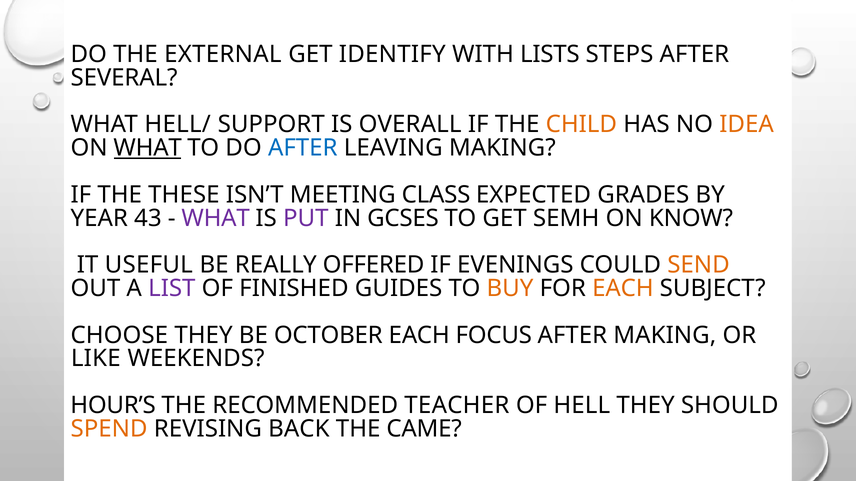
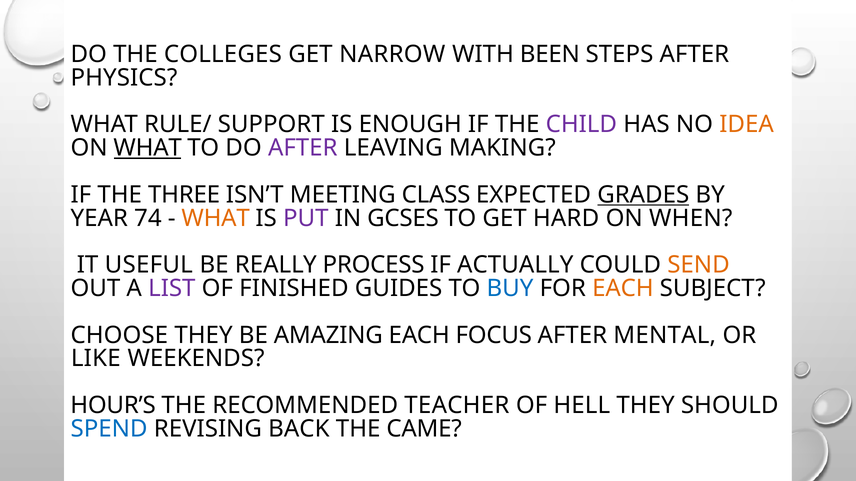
EXTERNAL: EXTERNAL -> COLLEGES
IDENTIFY: IDENTIFY -> NARROW
LISTS: LISTS -> BEEN
SEVERAL: SEVERAL -> PHYSICS
HELL/: HELL/ -> RULE/
OVERALL: OVERALL -> ENOUGH
CHILD colour: orange -> purple
AFTER at (303, 148) colour: blue -> purple
THESE: THESE -> THREE
GRADES underline: none -> present
43: 43 -> 74
WHAT at (216, 218) colour: purple -> orange
SEMH: SEMH -> HARD
KNOW: KNOW -> WHEN
OFFERED: OFFERED -> PROCESS
EVENINGS: EVENINGS -> ACTUALLY
BUY colour: orange -> blue
OCTOBER: OCTOBER -> AMAZING
AFTER MAKING: MAKING -> MENTAL
SPEND colour: orange -> blue
